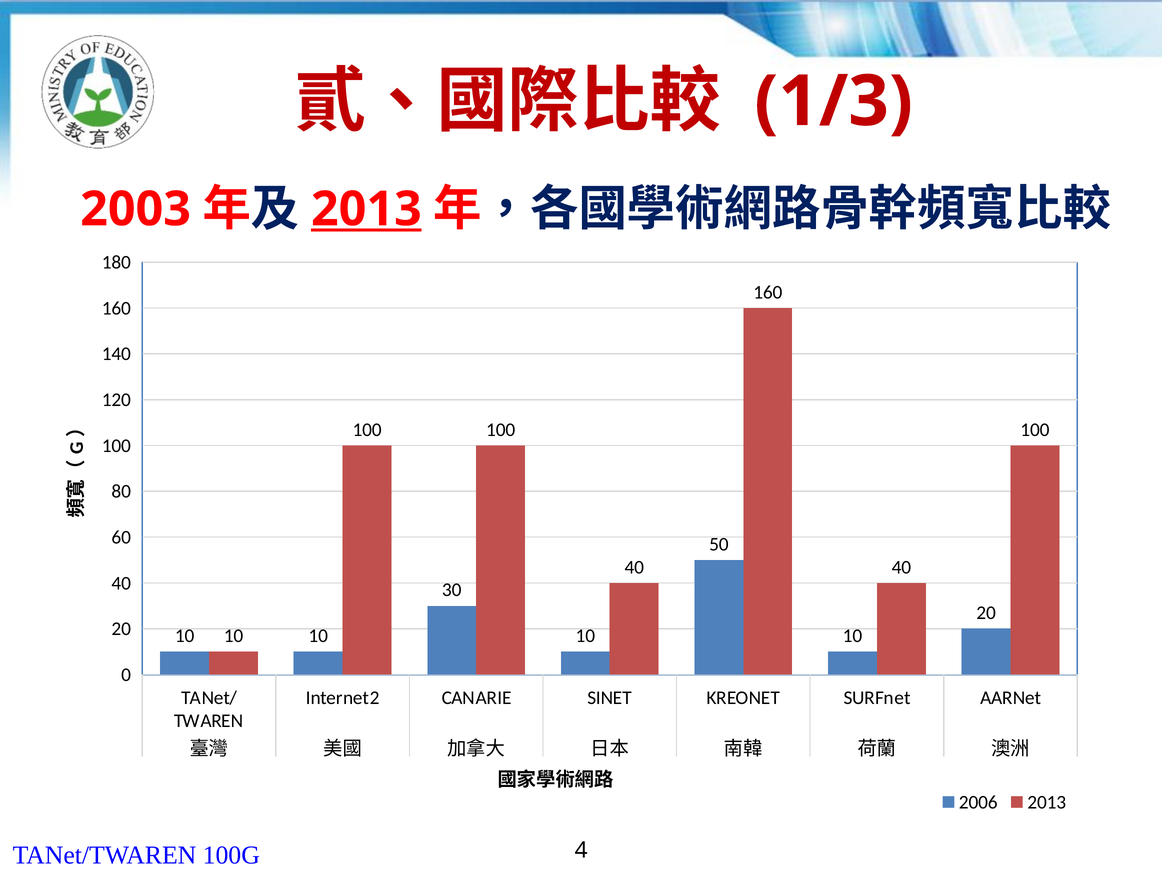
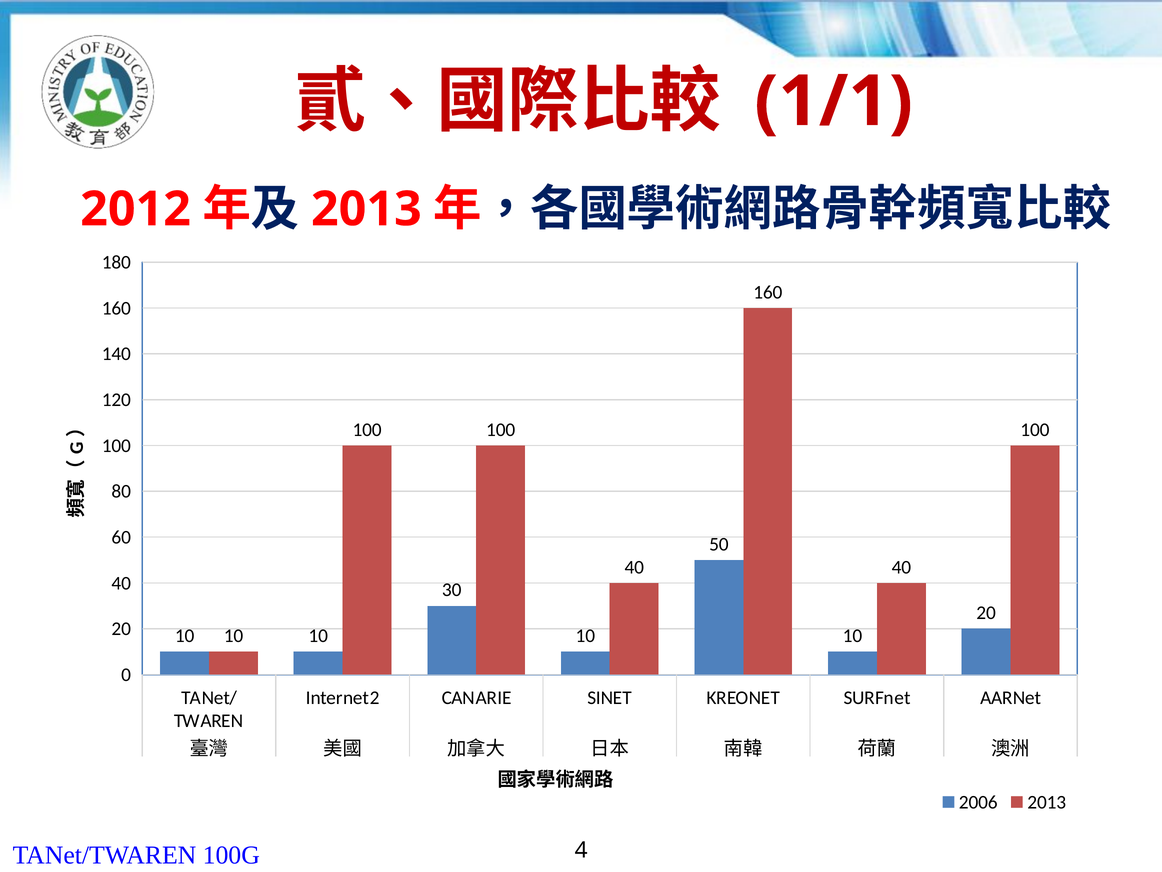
1/3: 1/3 -> 1/1
2003: 2003 -> 2012
2013 at (366, 209) underline: present -> none
